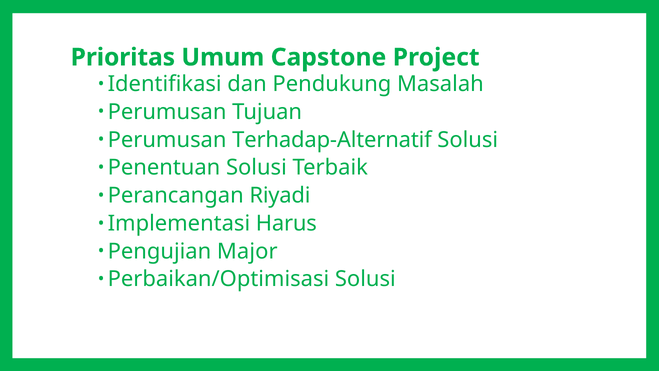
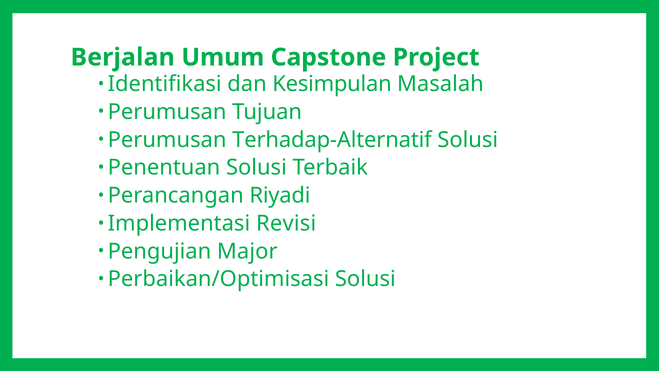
Prioritas: Prioritas -> Berjalan
Pendukung: Pendukung -> Kesimpulan
Harus: Harus -> Revisi
